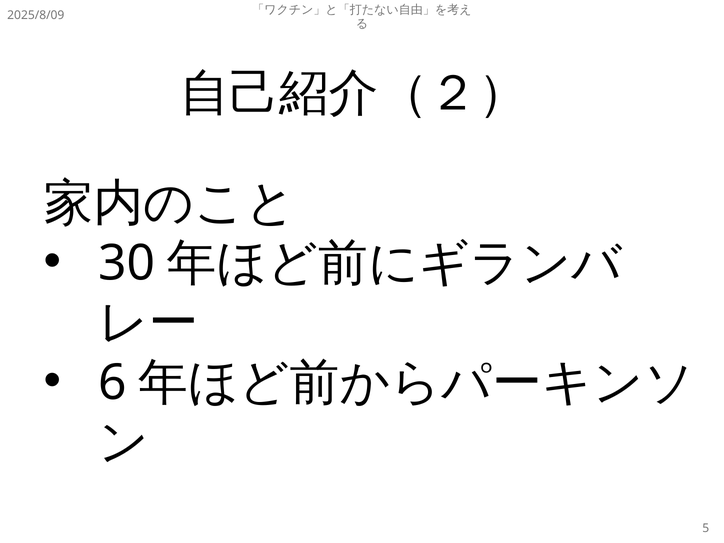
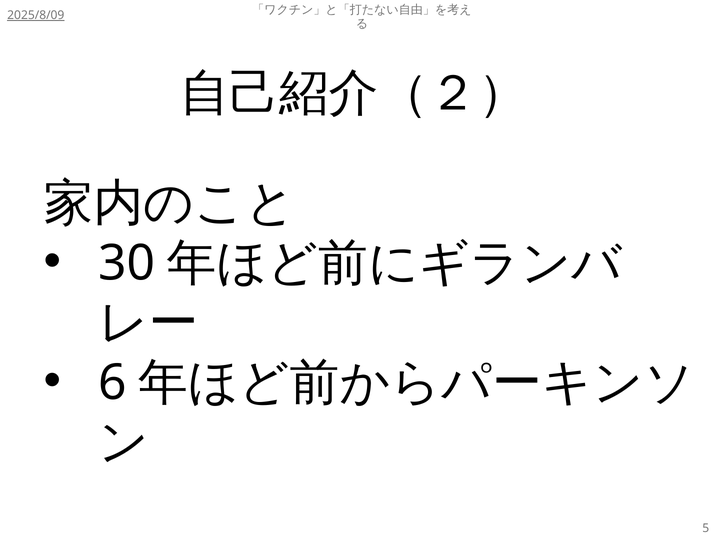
2025/8/09 underline: none -> present
